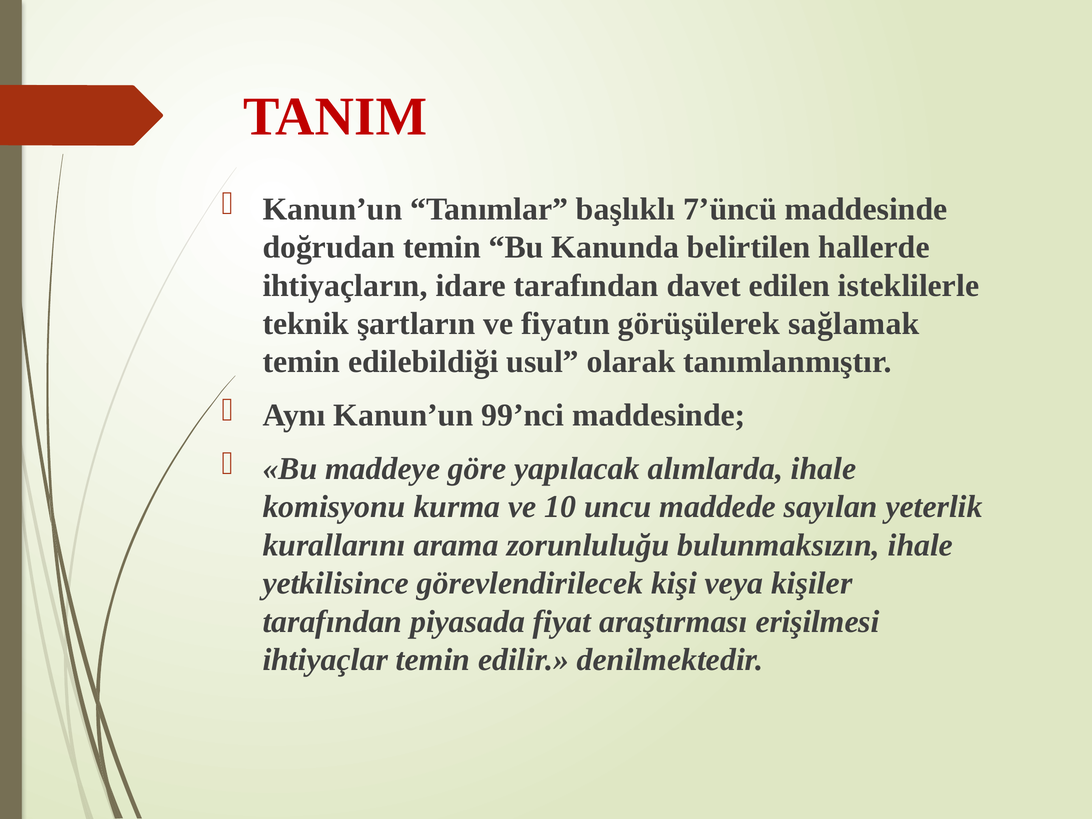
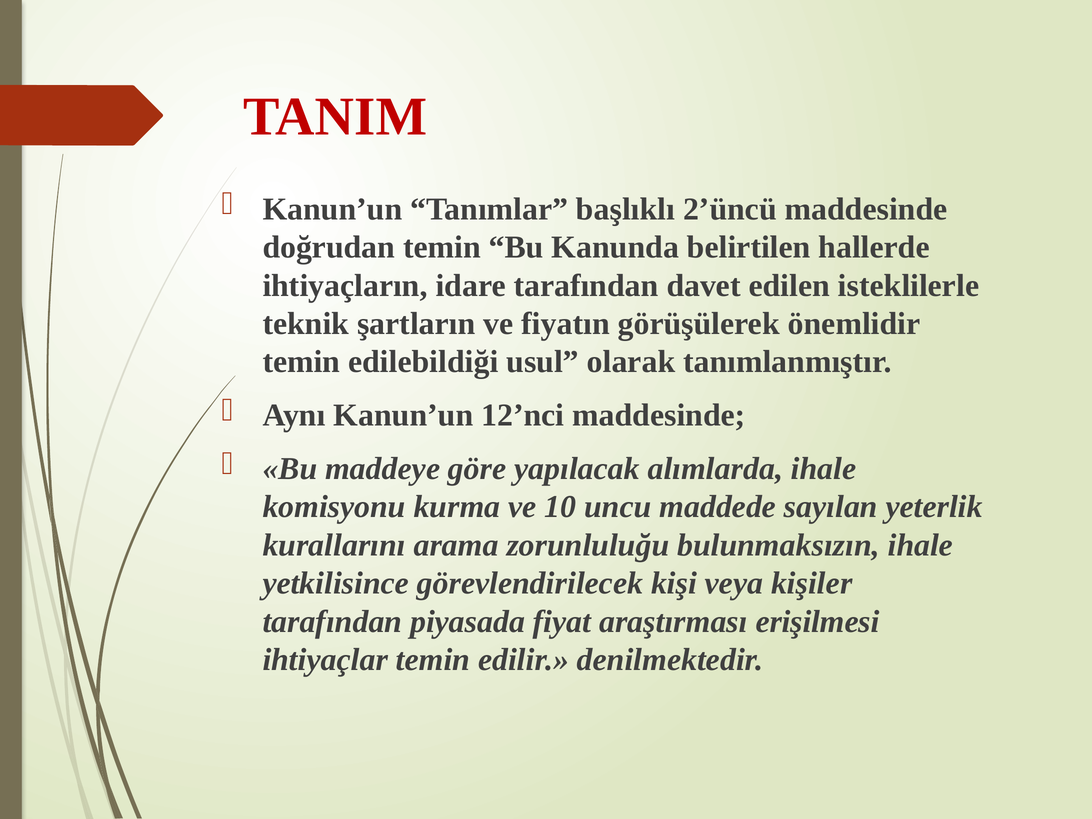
7’üncü: 7’üncü -> 2’üncü
sağlamak: sağlamak -> önemlidir
99’nci: 99’nci -> 12’nci
